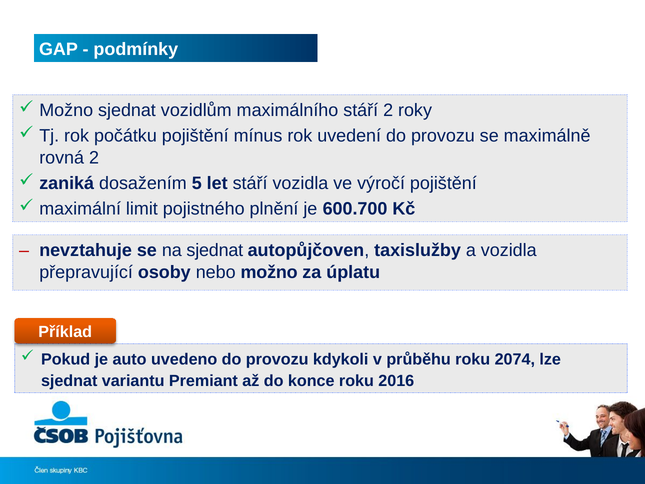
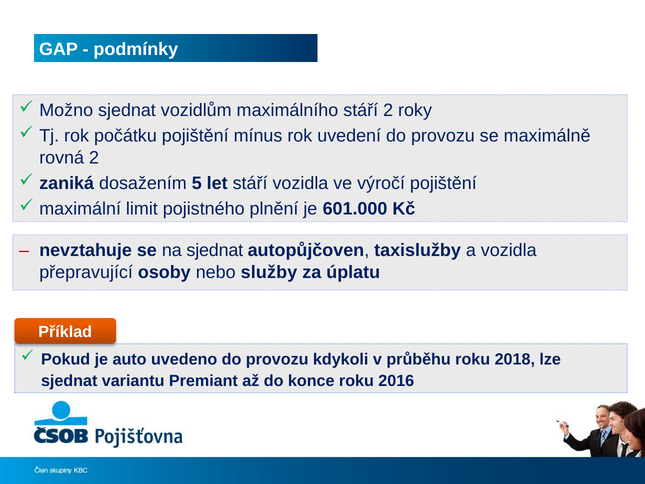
600.700: 600.700 -> 601.000
nebo možno: možno -> služby
2074: 2074 -> 2018
